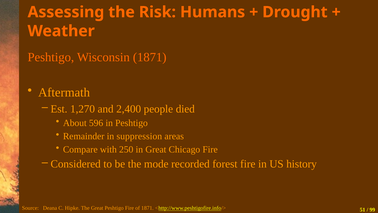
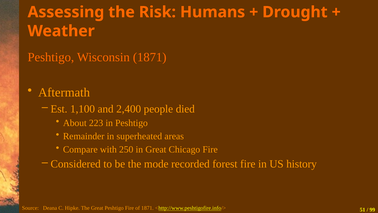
1,270: 1,270 -> 1,100
596: 596 -> 223
suppression: suppression -> superheated
